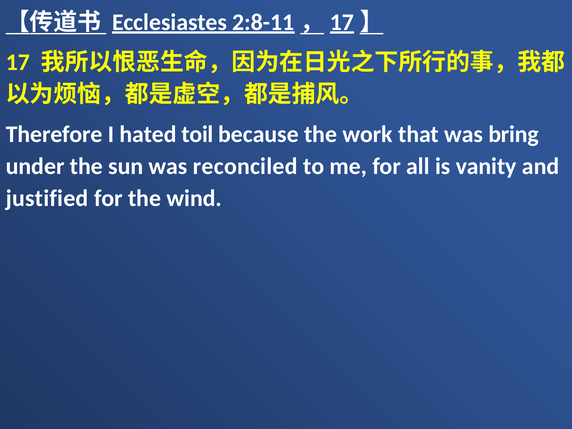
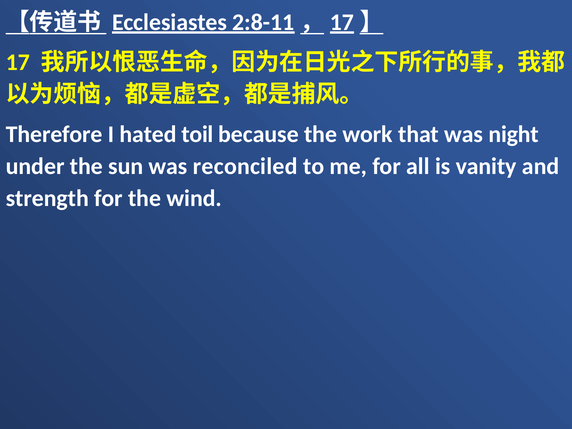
bring: bring -> night
justified: justified -> strength
